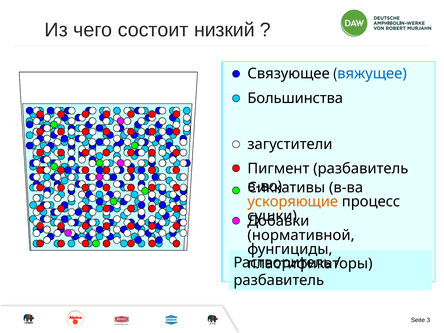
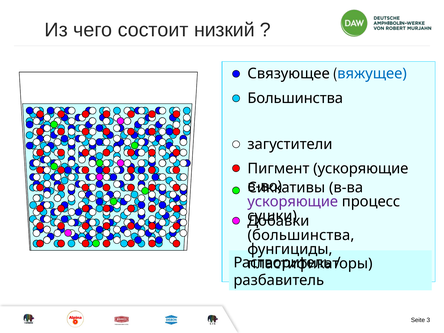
Пигмент разбавитель: разбавитель -> ускоряющие
ускоряющие at (293, 202) colour: orange -> purple
нормативной at (301, 235): нормативной -> большинства
